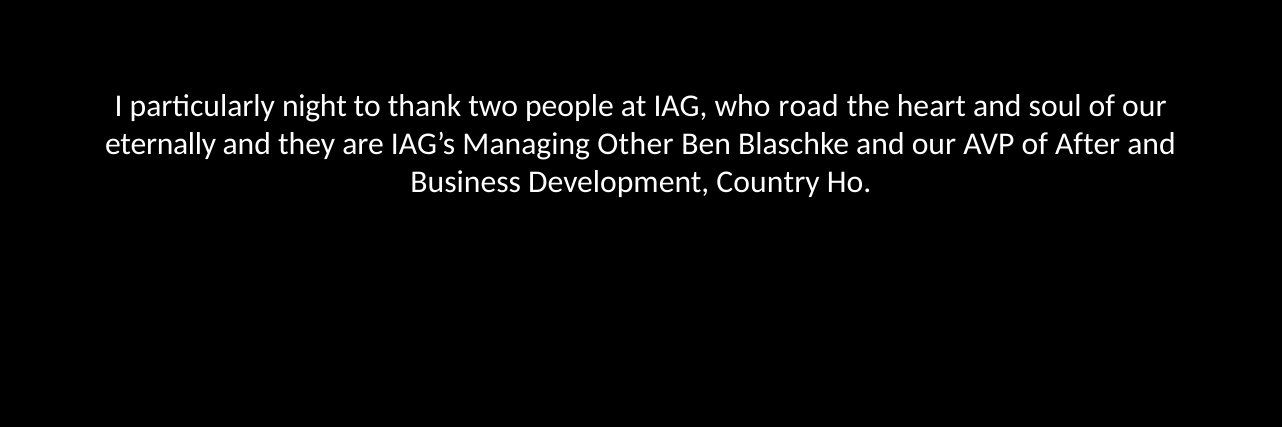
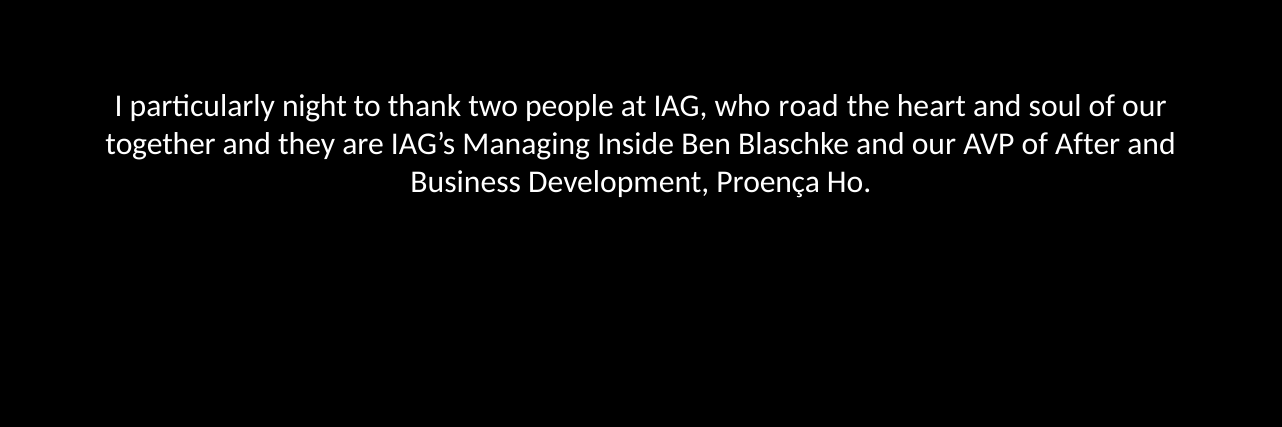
eternally: eternally -> together
Other: Other -> Inside
Country: Country -> Proença
